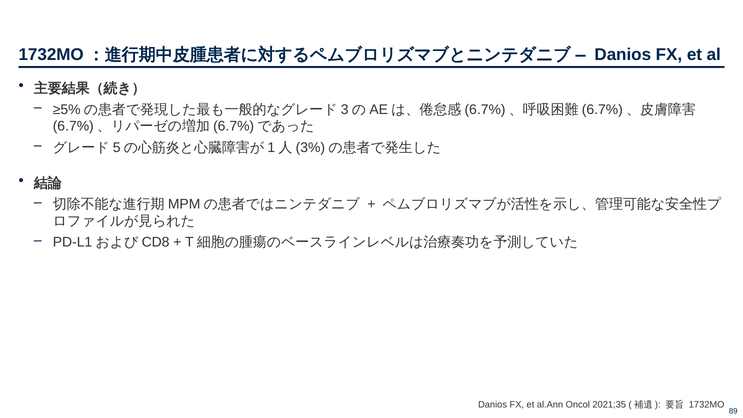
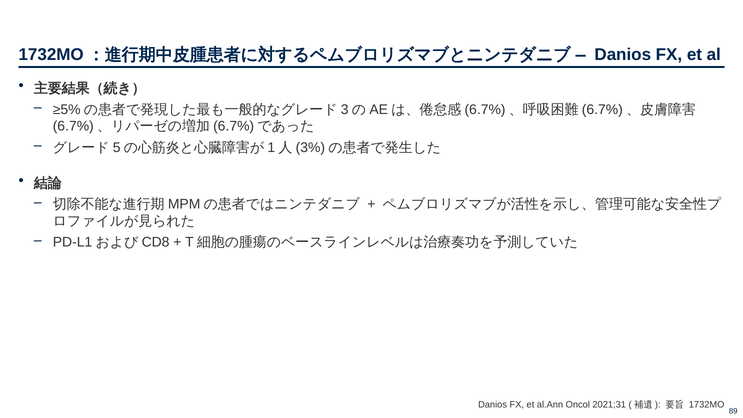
2021;35: 2021;35 -> 2021;31
